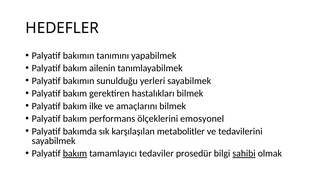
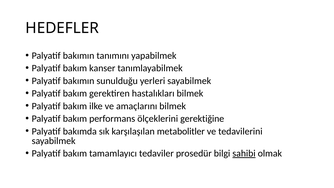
ailenin: ailenin -> kanser
emosyonel: emosyonel -> gerektiğine
bakım at (75, 153) underline: present -> none
